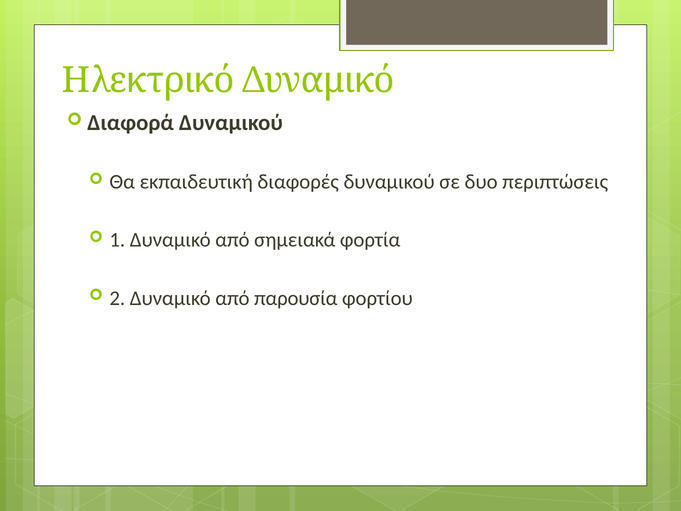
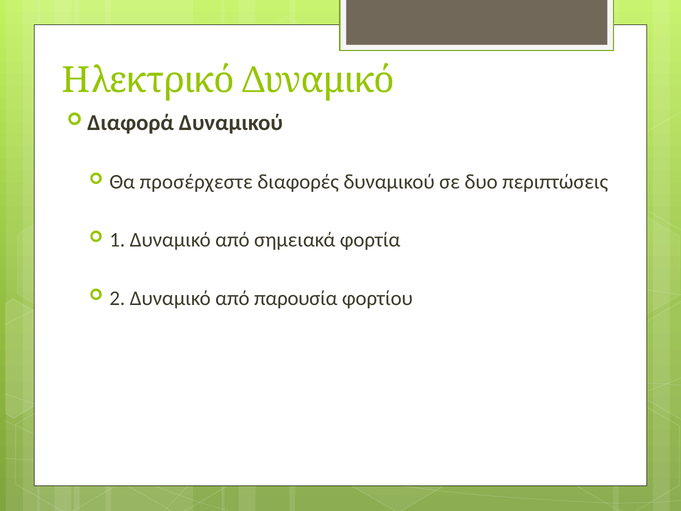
εκπαιδευτική: εκπαιδευτική -> προσέρχεστε
